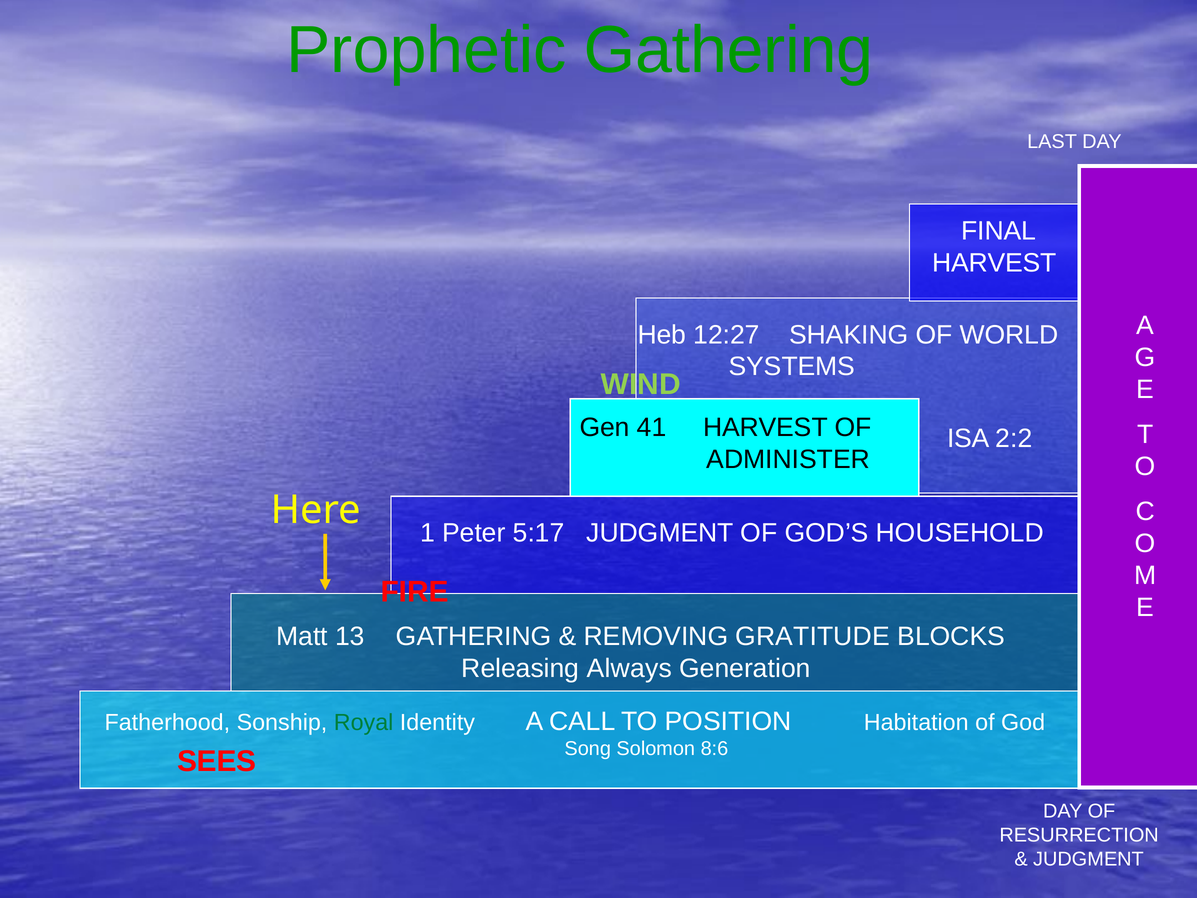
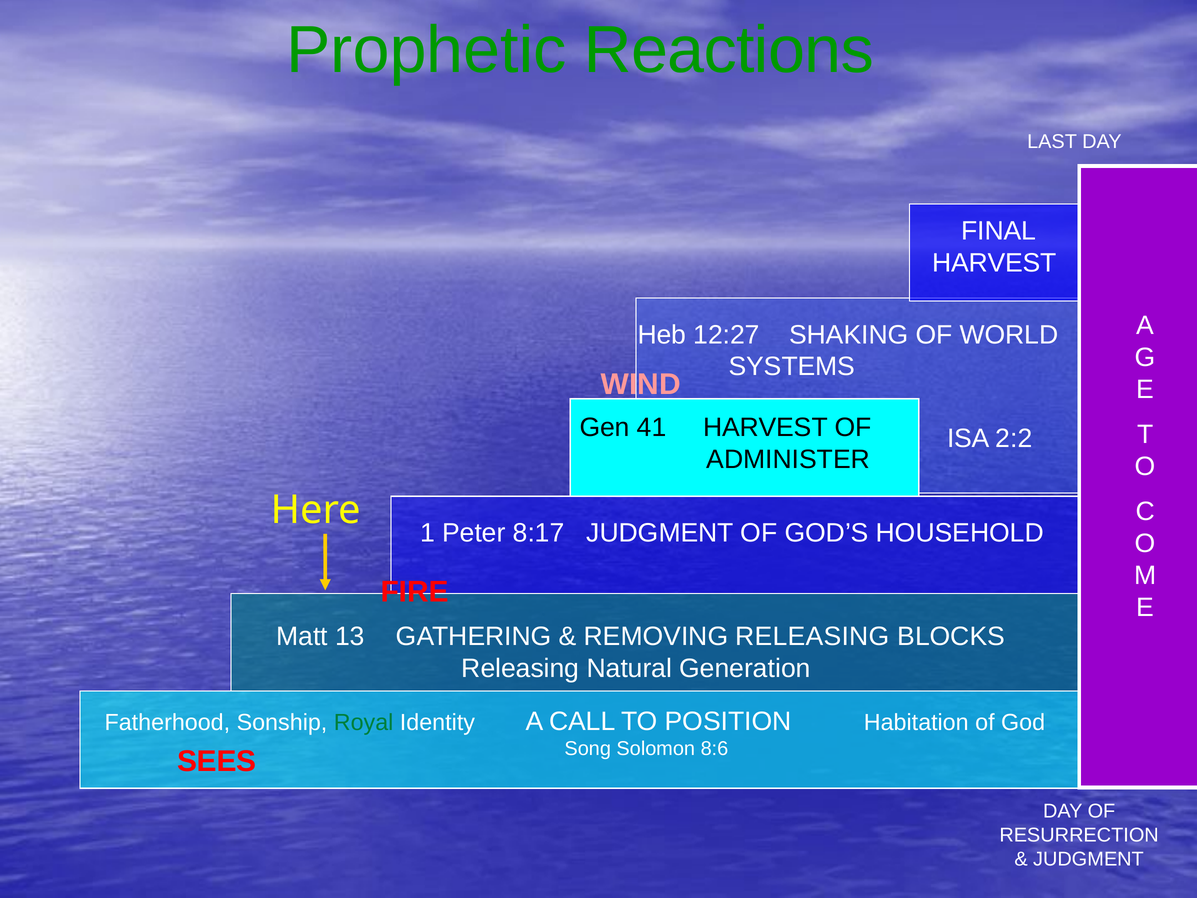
Prophetic Gathering: Gathering -> Reactions
WIND colour: light green -> pink
5:17: 5:17 -> 8:17
REMOVING GRATITUDE: GRATITUDE -> RELEASING
Always: Always -> Natural
